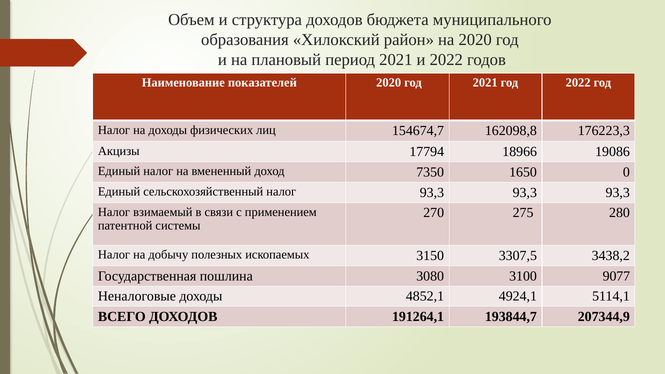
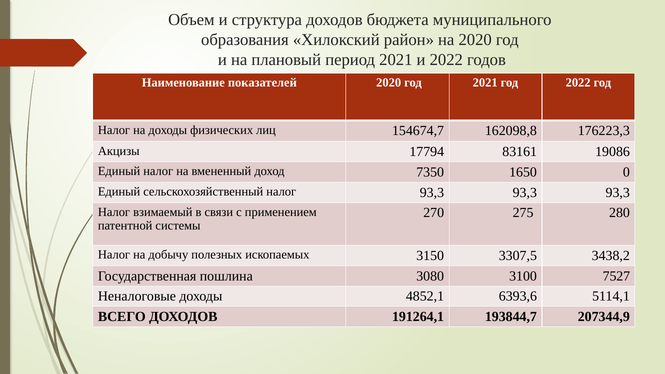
18966: 18966 -> 83161
9077: 9077 -> 7527
4924,1: 4924,1 -> 6393,6
